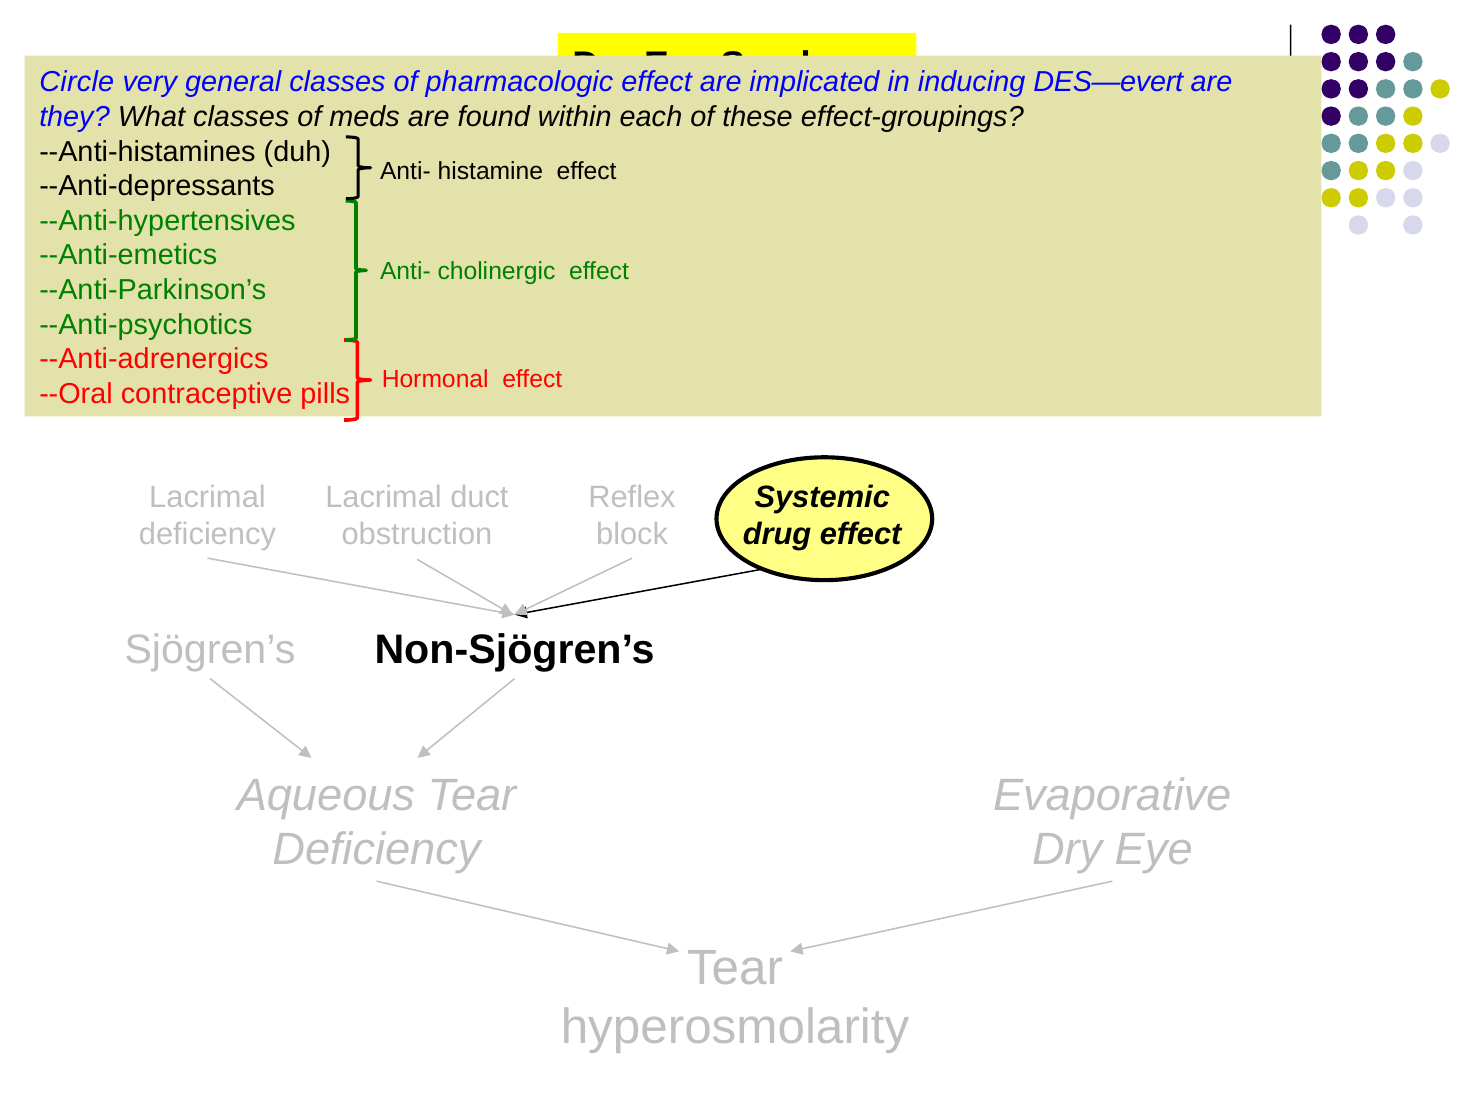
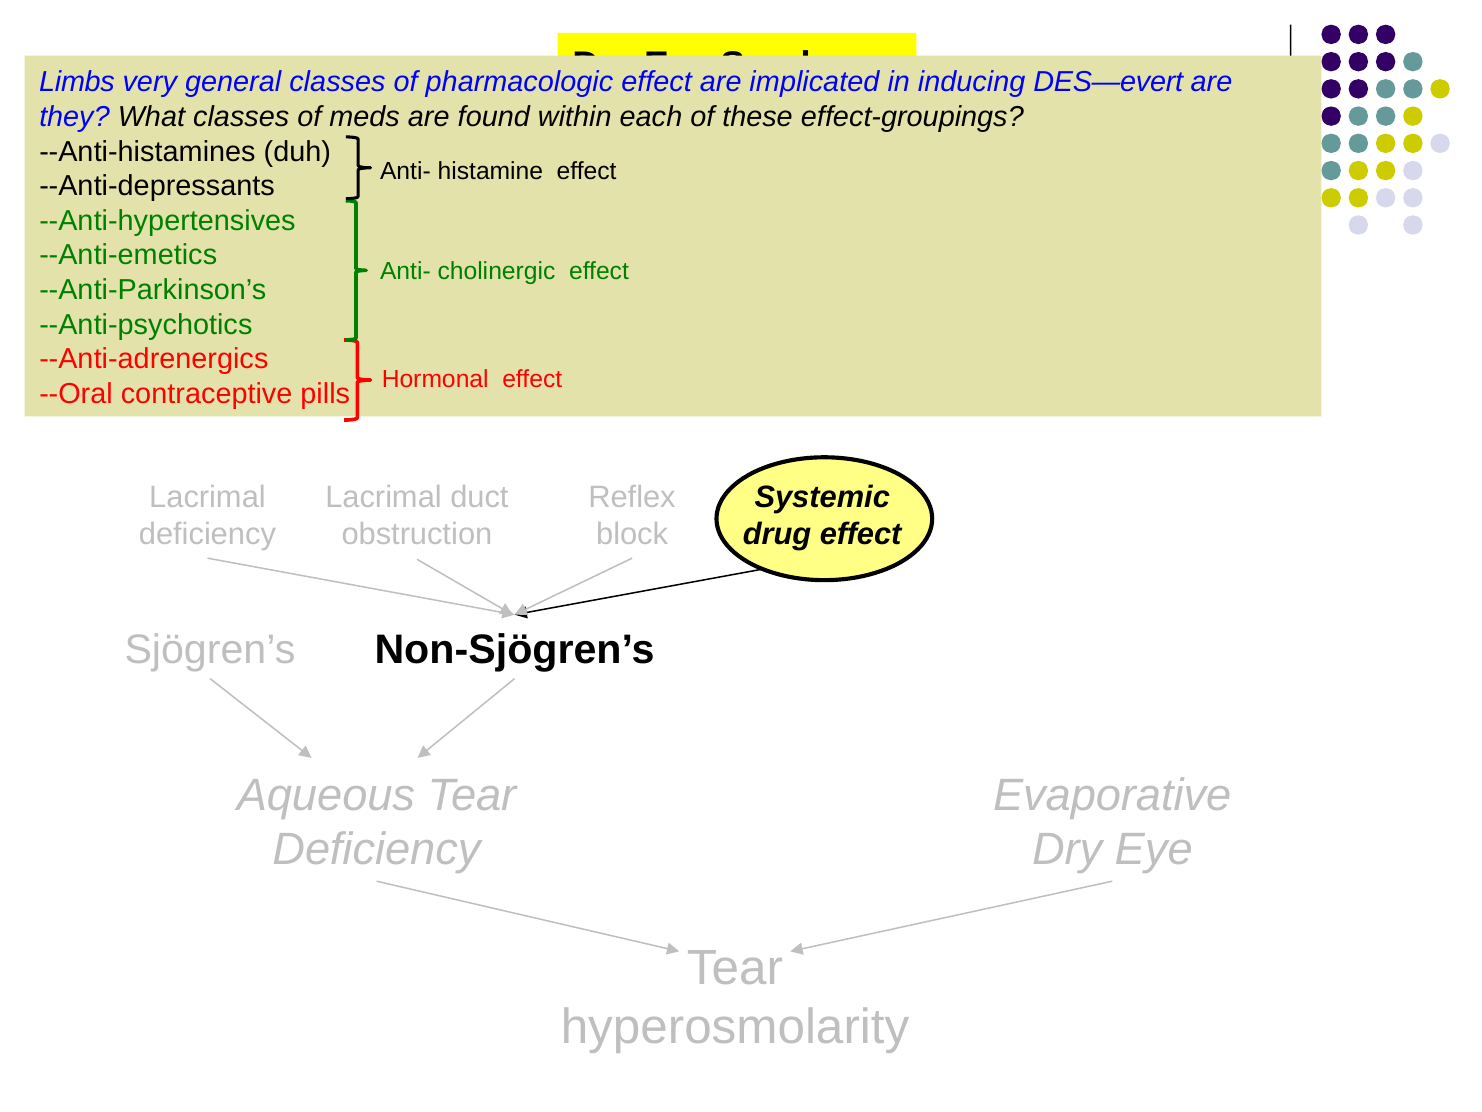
Circle: Circle -> Limbs
